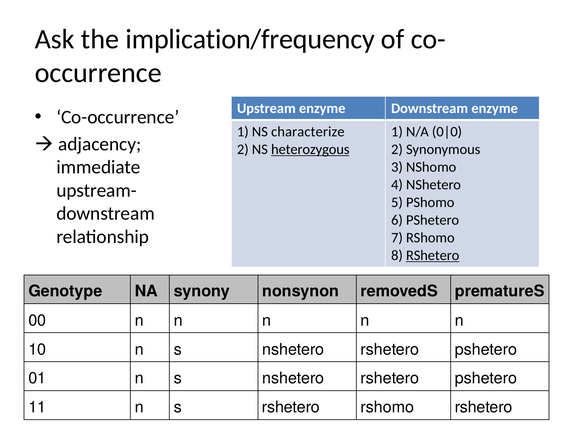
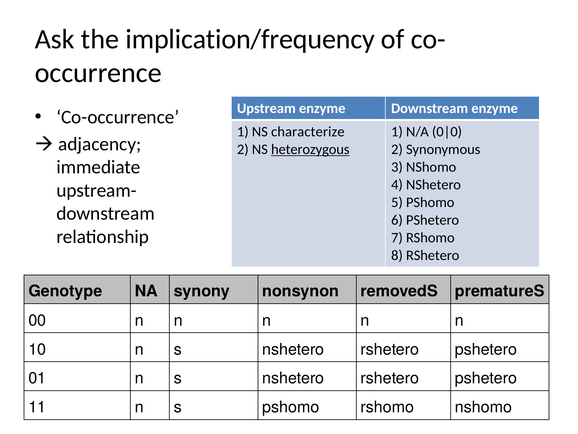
RShetero at (433, 255) underline: present -> none
s rshetero: rshetero -> pshomo
rshomo rshetero: rshetero -> nshomo
